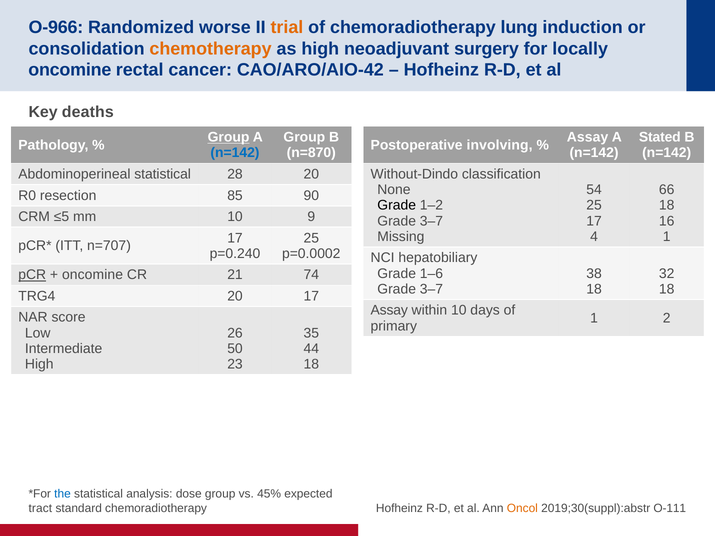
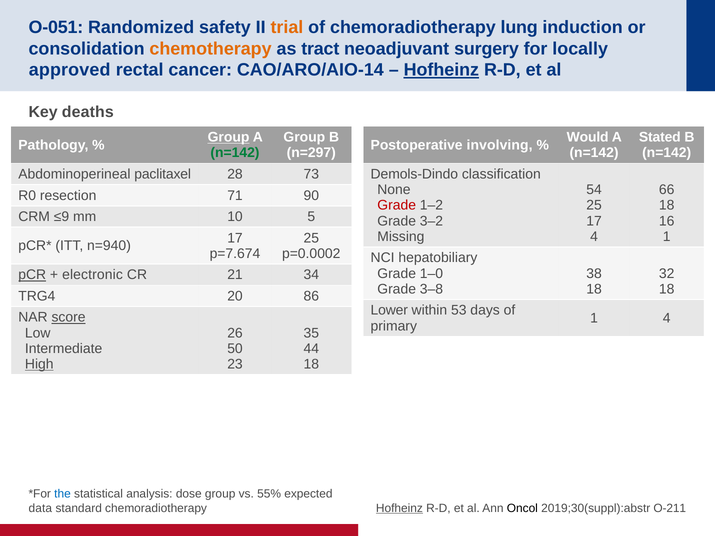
O-966: O-966 -> O-051
worse: worse -> safety
as high: high -> tract
oncomine at (70, 70): oncomine -> approved
CAO/ARO/AIO-42: CAO/ARO/AIO-42 -> CAO/ARO/AIO-14
Hofheinz at (441, 70) underline: none -> present
Assay at (588, 137): Assay -> Would
n=142 at (235, 153) colour: blue -> green
n=870: n=870 -> n=297
Abdominoperineal statistical: statistical -> paclitaxel
28 20: 20 -> 73
Without-Dindo: Without-Dindo -> Demols-Dindo
85: 85 -> 71
Grade at (397, 205) colour: black -> red
≤5: ≤5 -> ≤9
9: 9 -> 5
3–7 at (431, 221): 3–7 -> 3–2
n=707: n=707 -> n=940
p=0.240: p=0.240 -> p=7.674
1–6: 1–6 -> 1–0
oncomine at (93, 275): oncomine -> electronic
74: 74 -> 34
3–7 at (431, 289): 3–7 -> 3–8
20 17: 17 -> 86
Assay at (389, 311): Assay -> Lower
within 10: 10 -> 53
score underline: none -> present
1 2: 2 -> 4
High at (39, 364) underline: none -> present
45%: 45% -> 55%
tract: tract -> data
Hofheinz at (399, 508) underline: none -> present
Oncol colour: orange -> black
O-111: O-111 -> O-211
